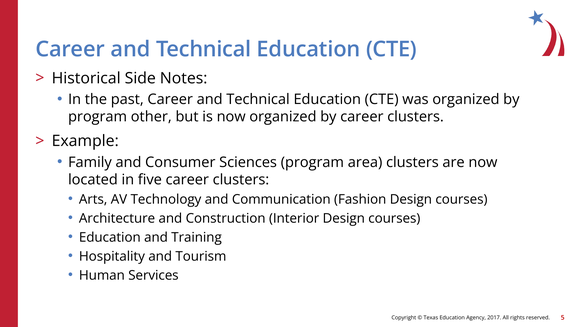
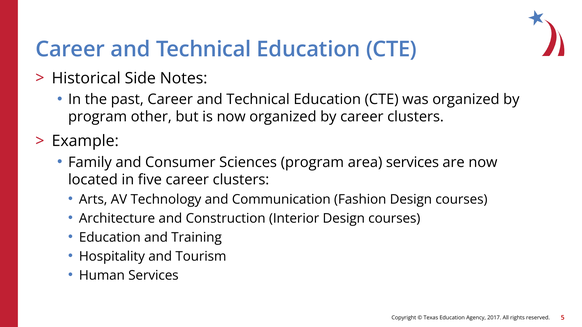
area clusters: clusters -> services
